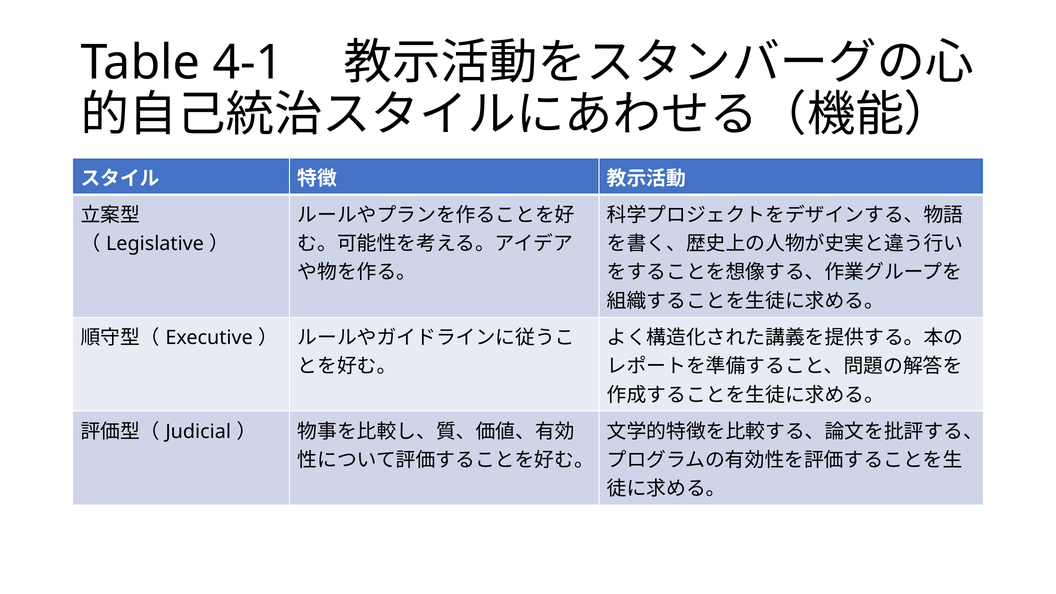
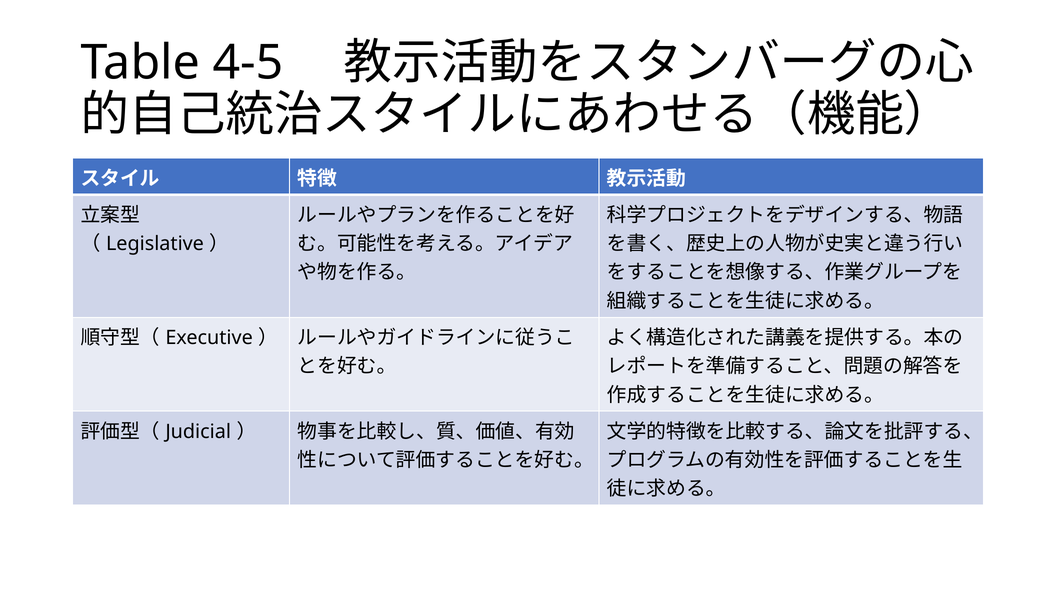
4-1: 4-1 -> 4-5
